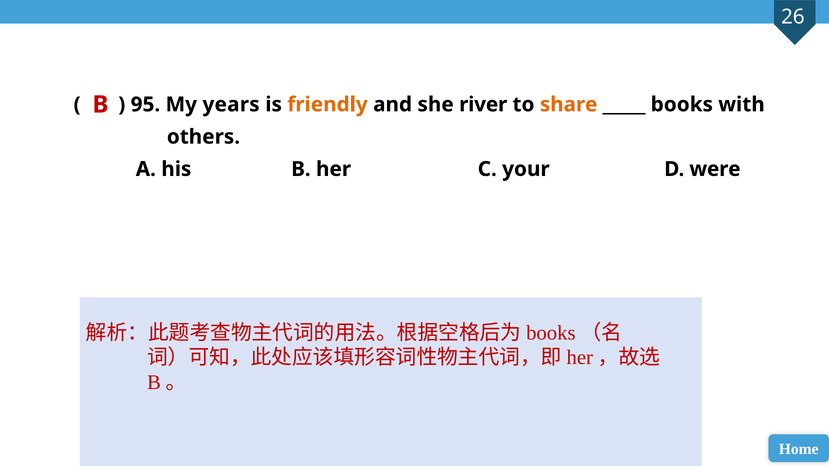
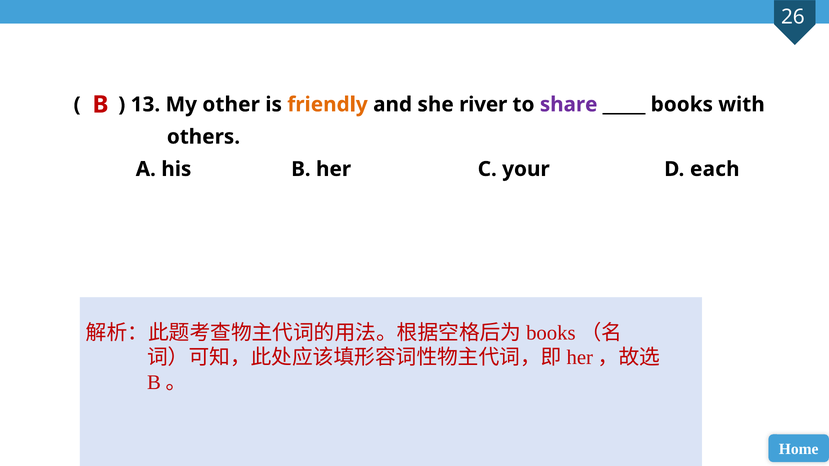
95: 95 -> 13
years: years -> other
share colour: orange -> purple
were: were -> each
